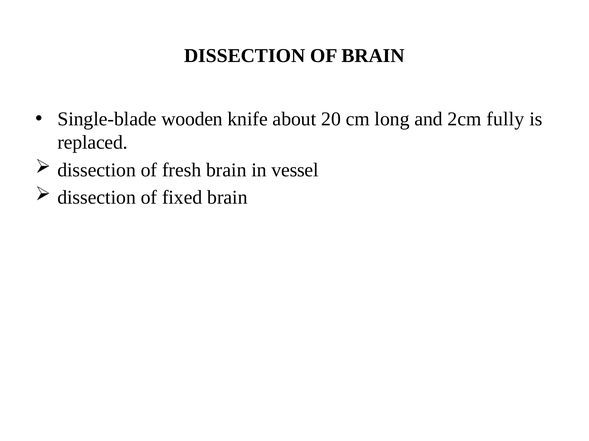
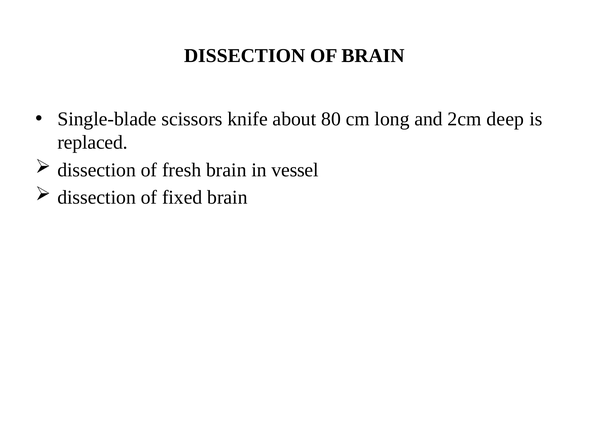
wooden: wooden -> scissors
20: 20 -> 80
fully: fully -> deep
